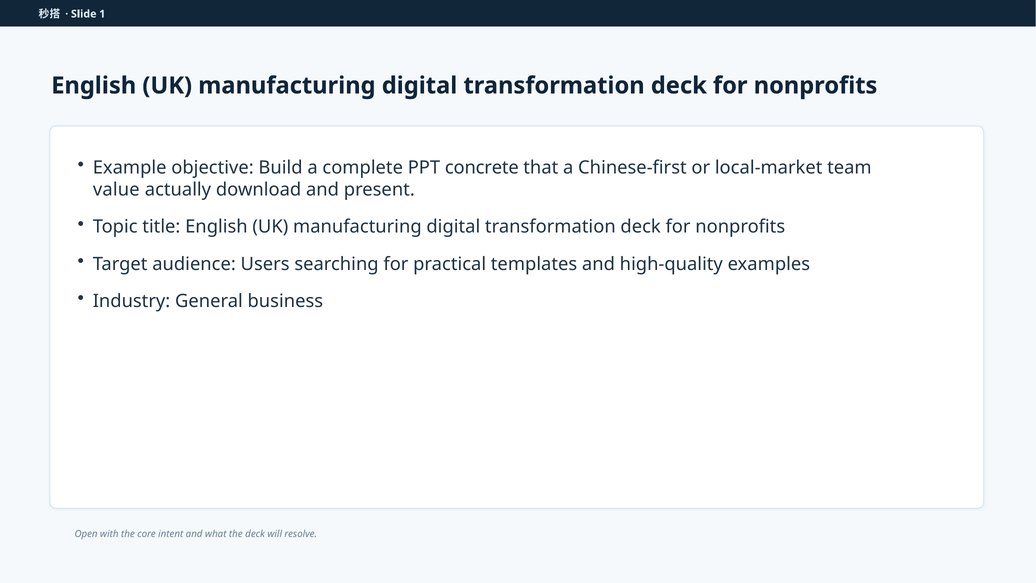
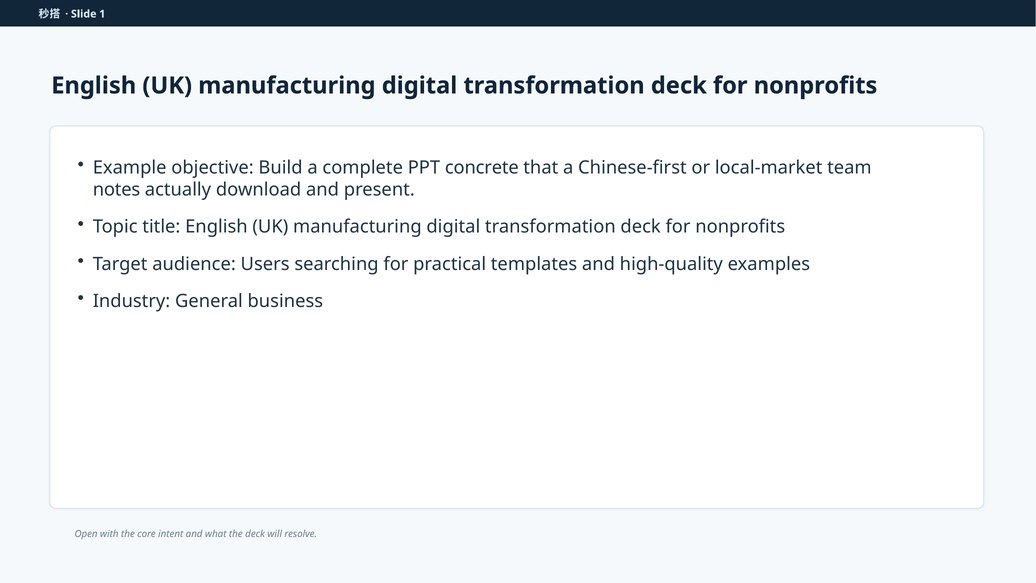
value: value -> notes
